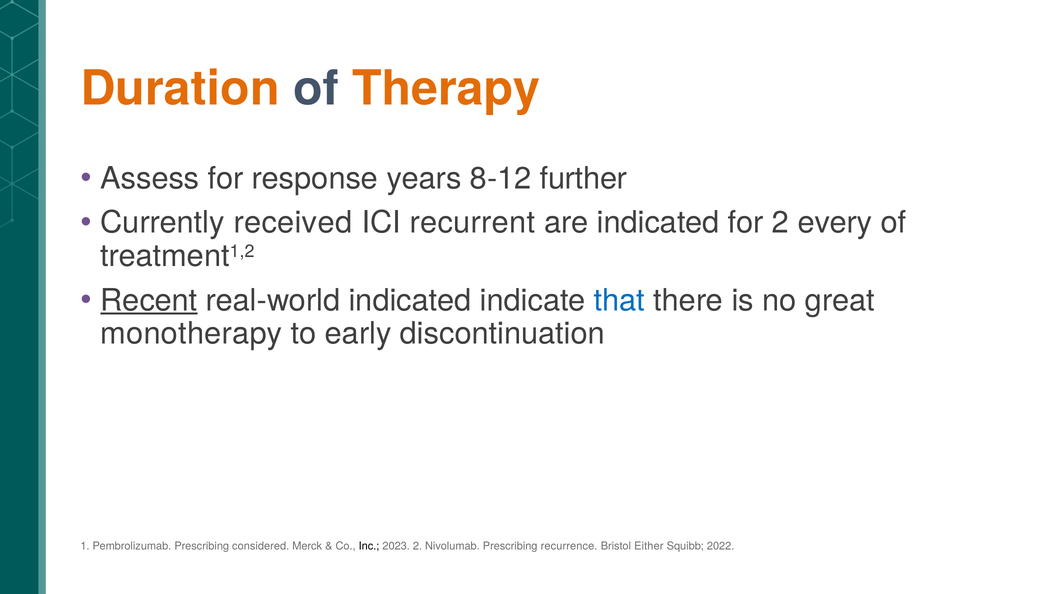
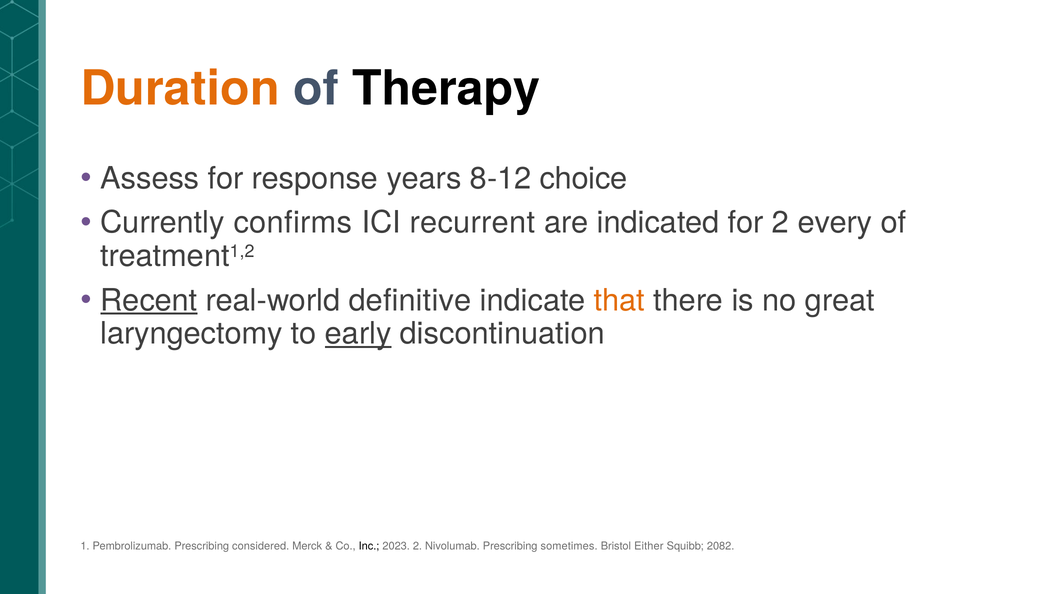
Therapy colour: orange -> black
further: further -> choice
received: received -> confirms
real-world indicated: indicated -> definitive
that colour: blue -> orange
monotherapy: monotherapy -> laryngectomy
early underline: none -> present
recurrence: recurrence -> sometimes
2022: 2022 -> 2082
